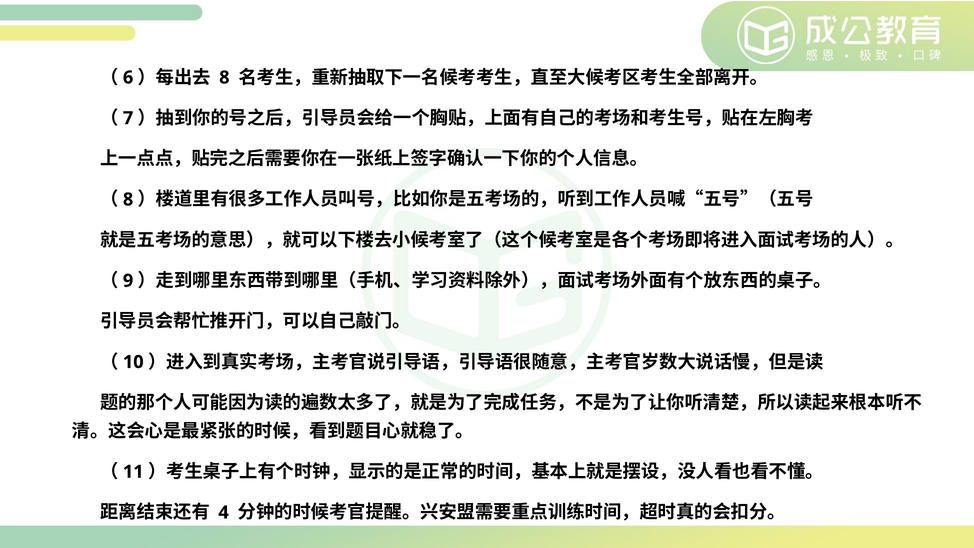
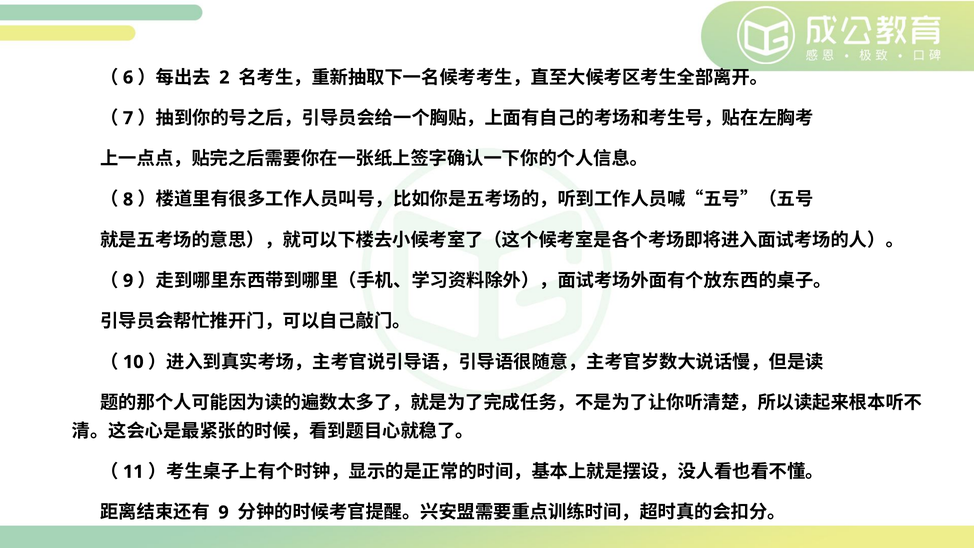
8 at (224, 77): 8 -> 2
4 at (224, 512): 4 -> 9
